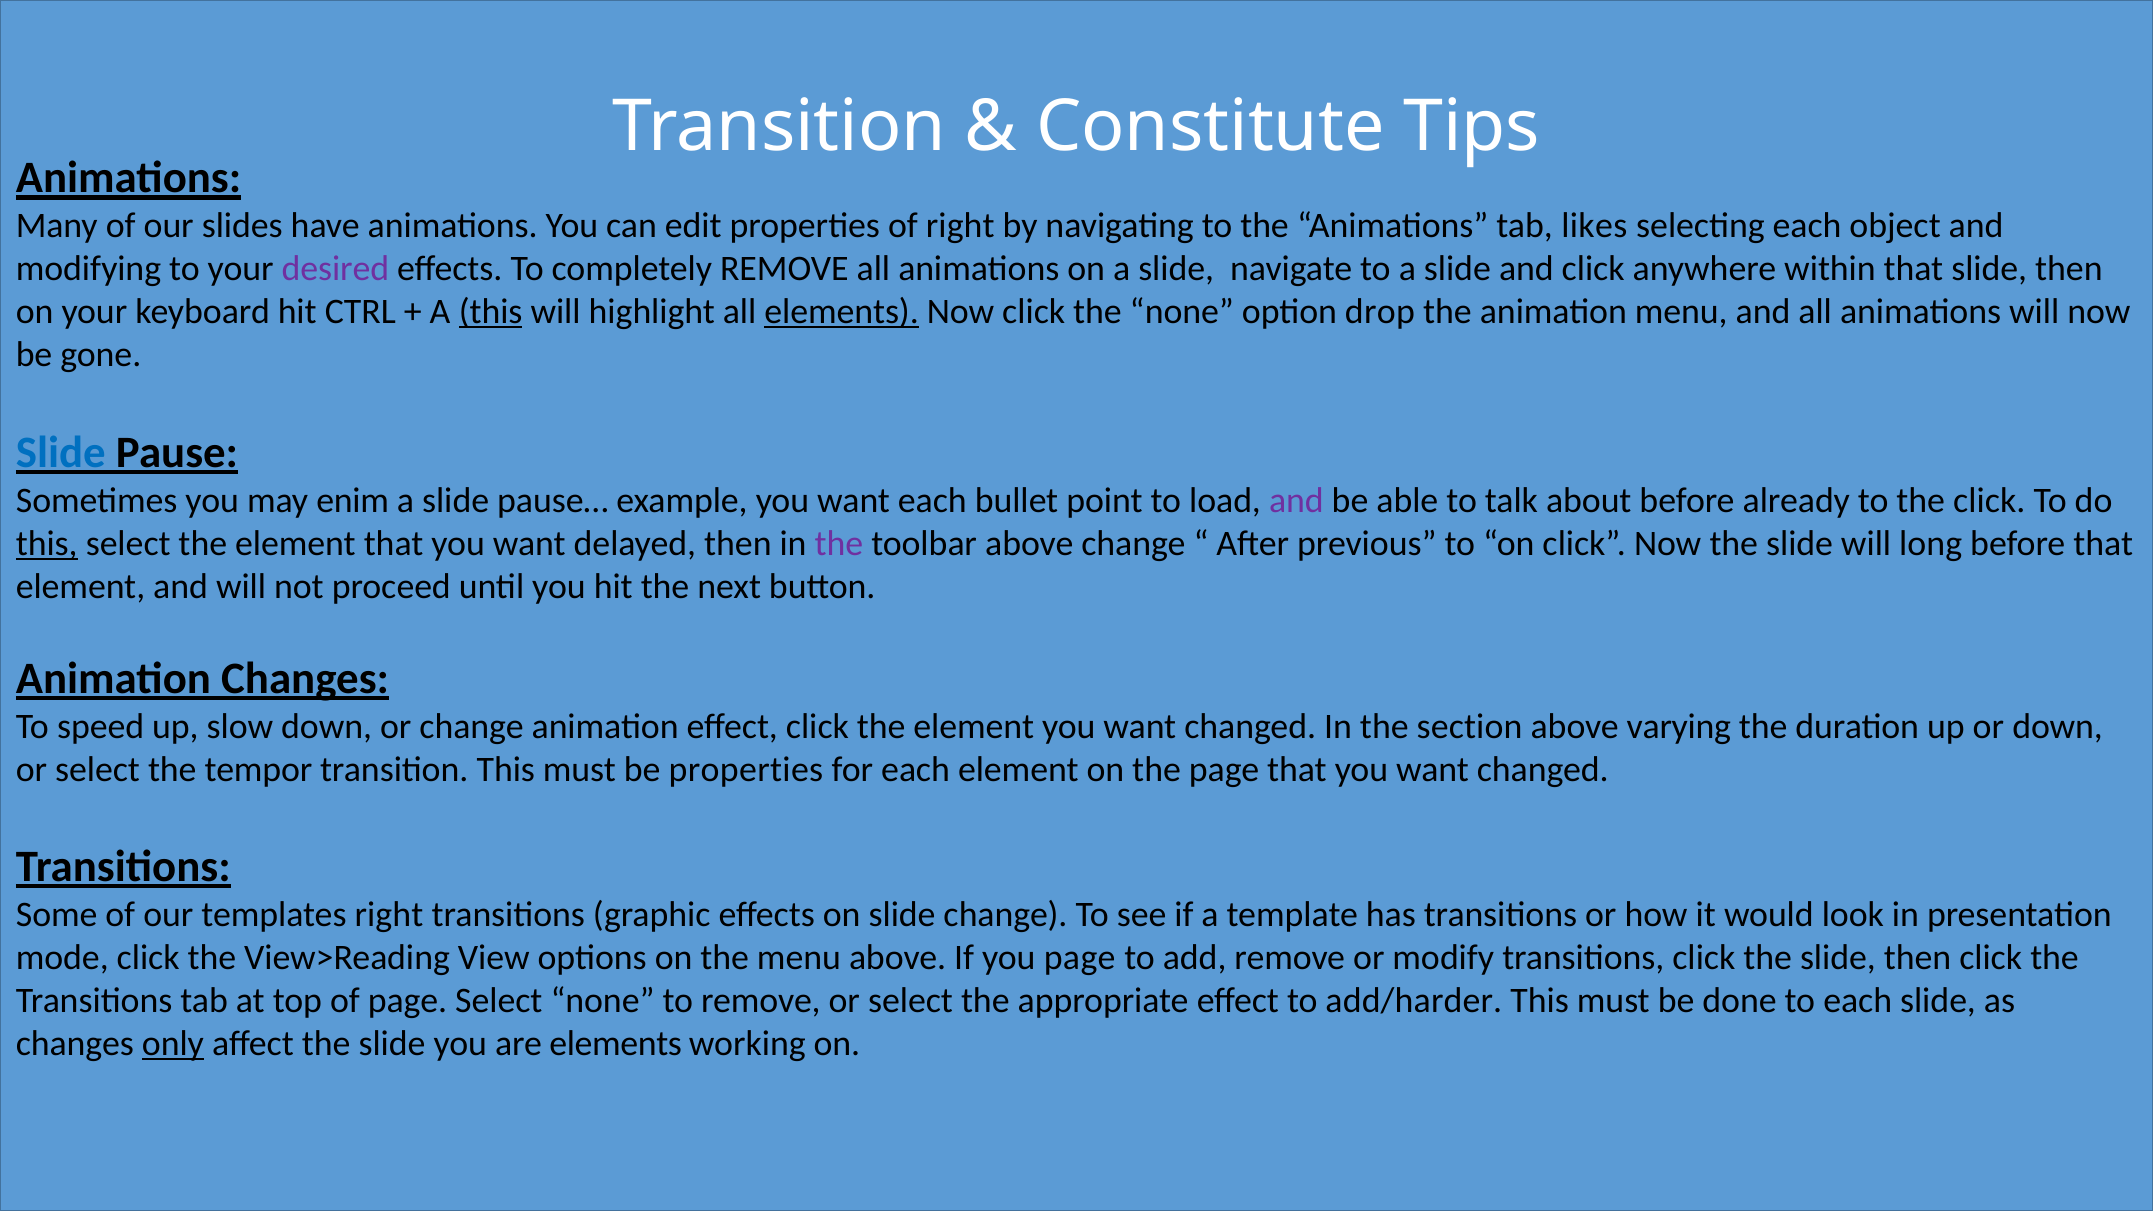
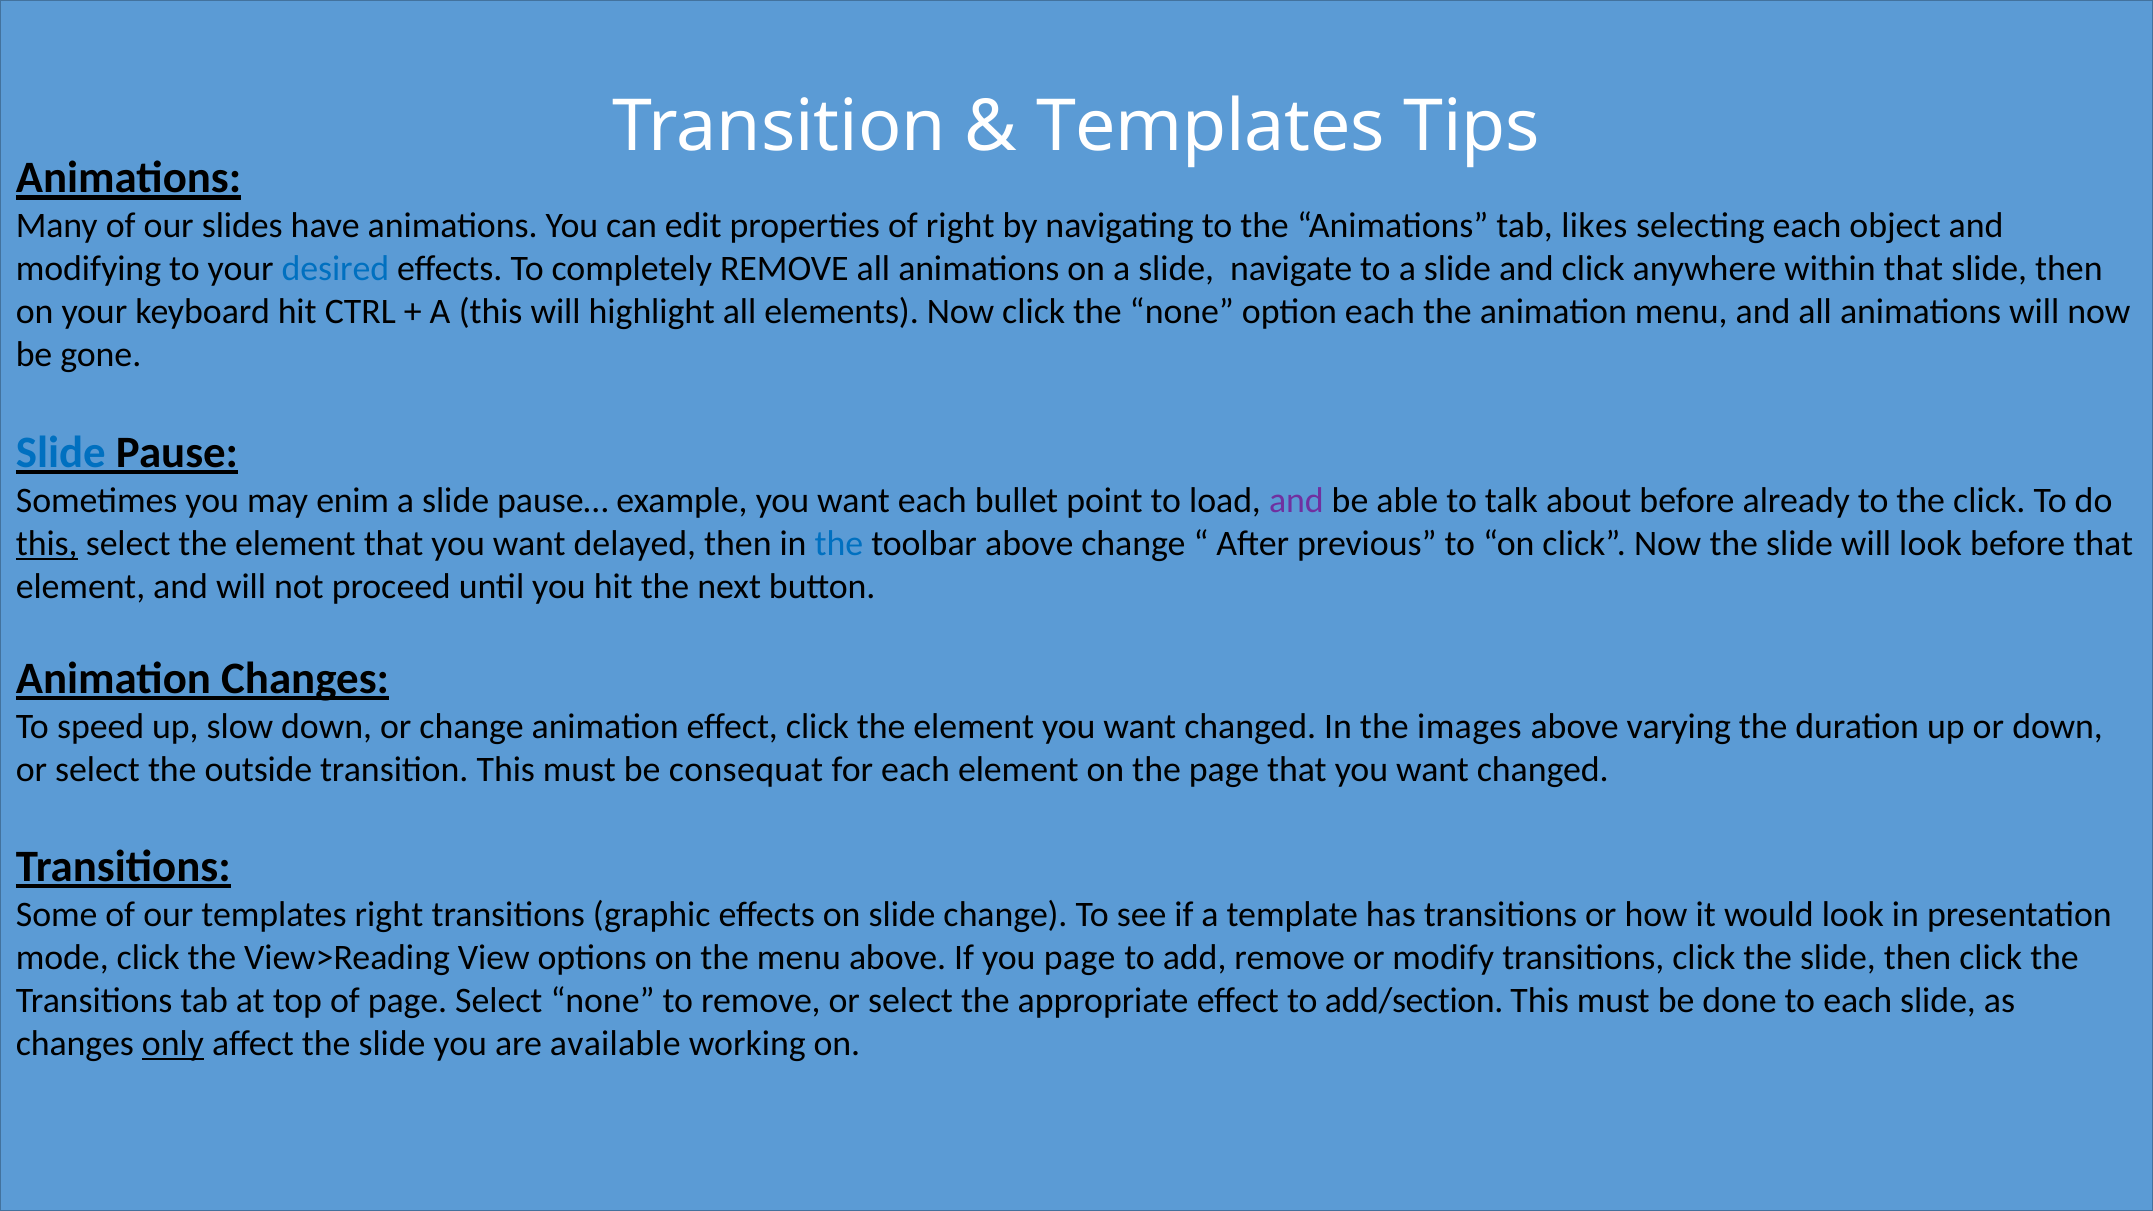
Constitute at (1210, 127): Constitute -> Templates
desired colour: purple -> blue
this at (491, 312) underline: present -> none
elements at (842, 312) underline: present -> none
option drop: drop -> each
the at (839, 543) colour: purple -> blue
will long: long -> look
section: section -> images
tempor: tempor -> outside
be properties: properties -> consequat
add/harder: add/harder -> add/section
are elements: elements -> available
